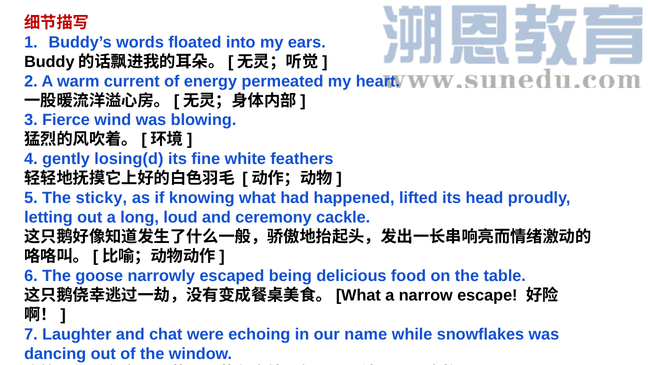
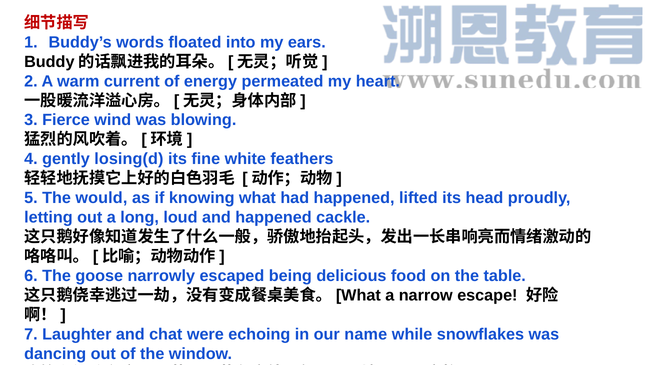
sticky: sticky -> would
and ceremony: ceremony -> happened
